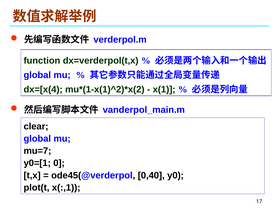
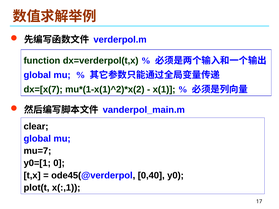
dx=[x(4: dx=[x(4 -> dx=[x(7
